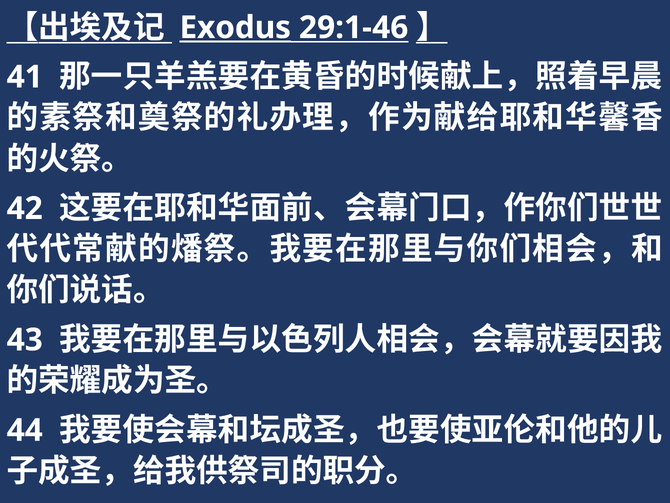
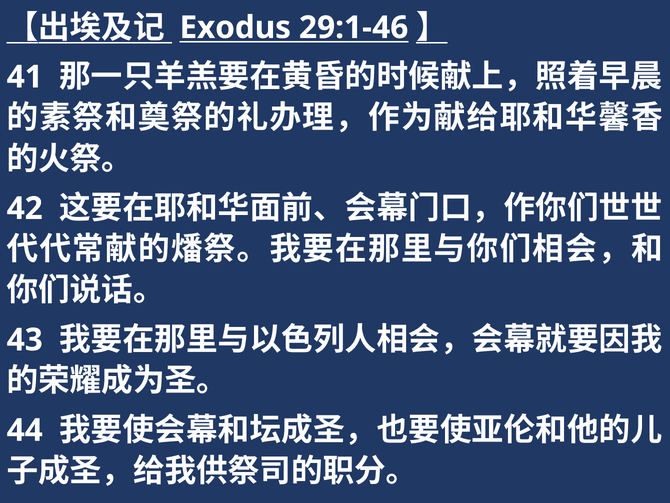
Exodus underline: present -> none
